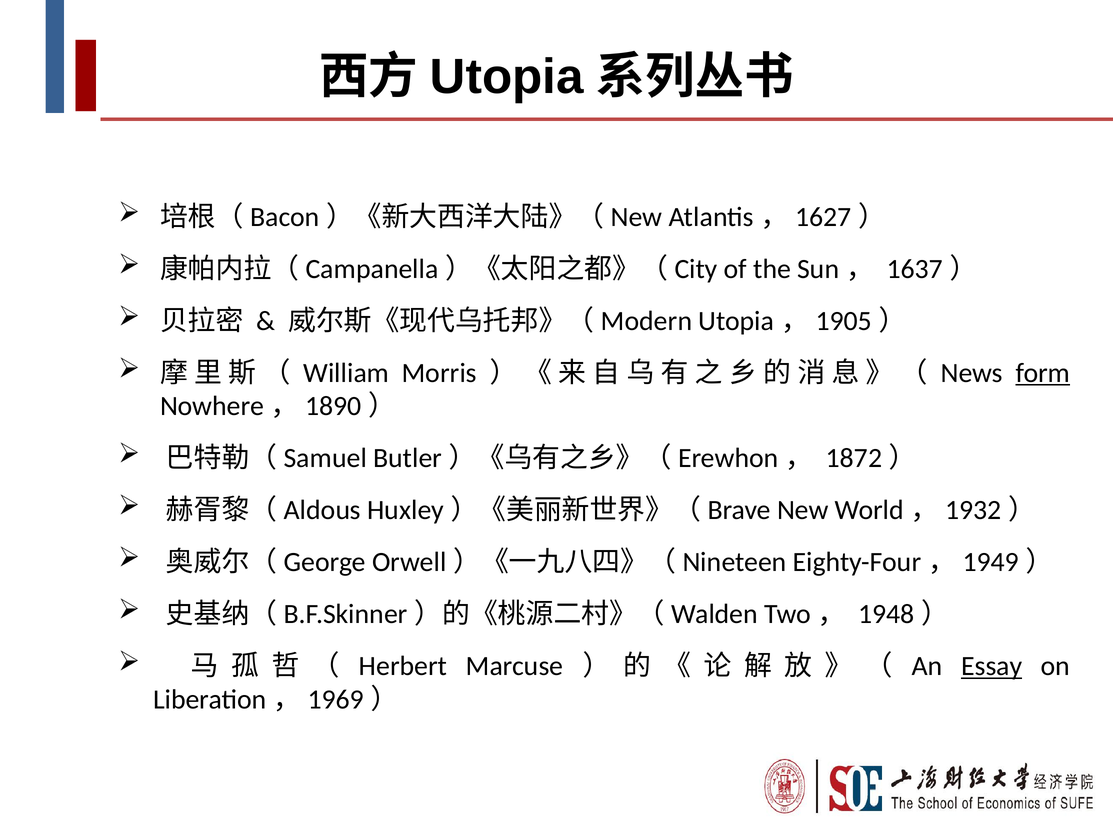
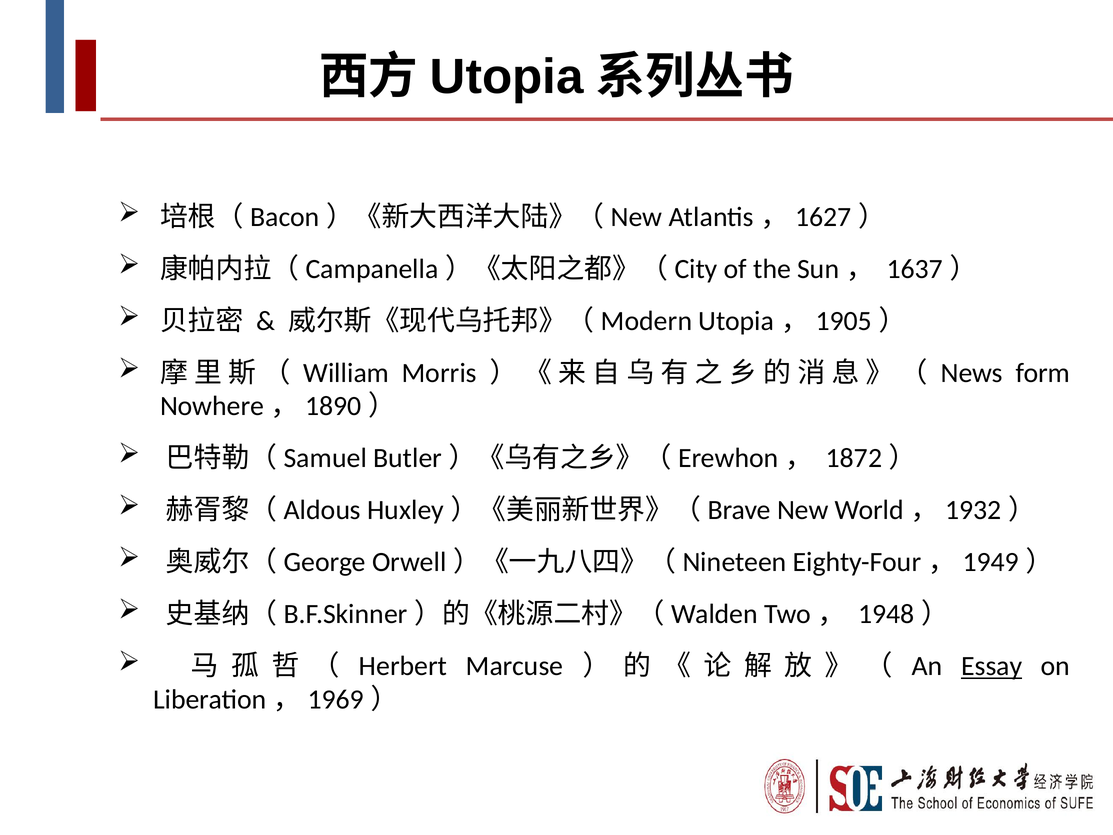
form underline: present -> none
